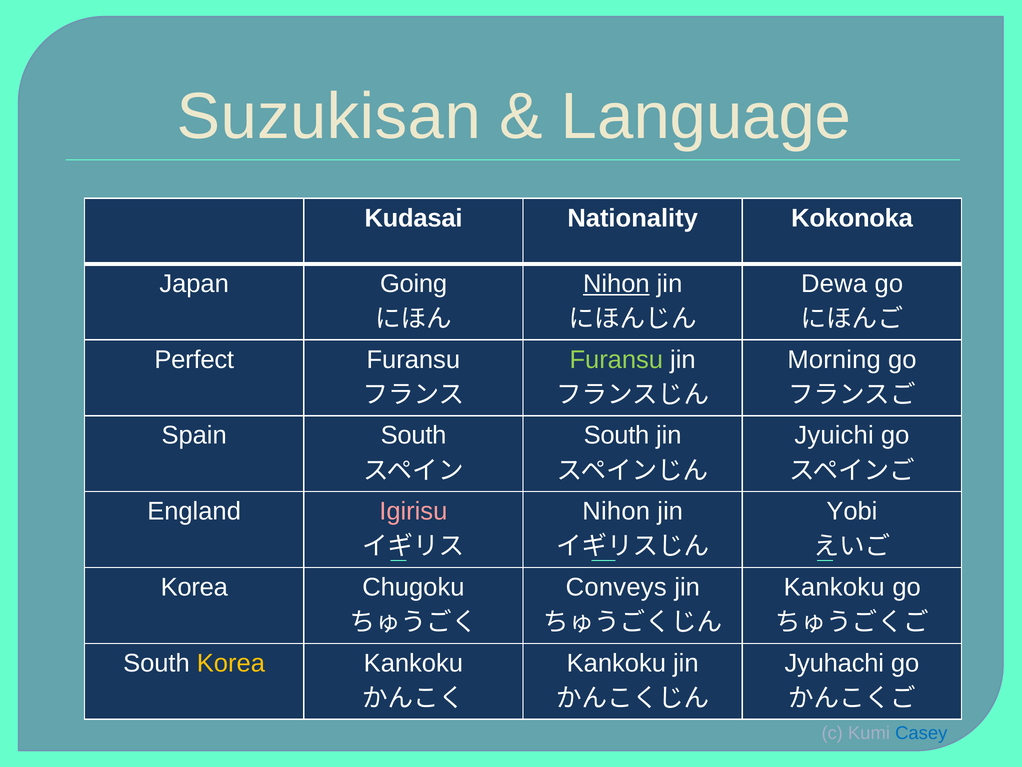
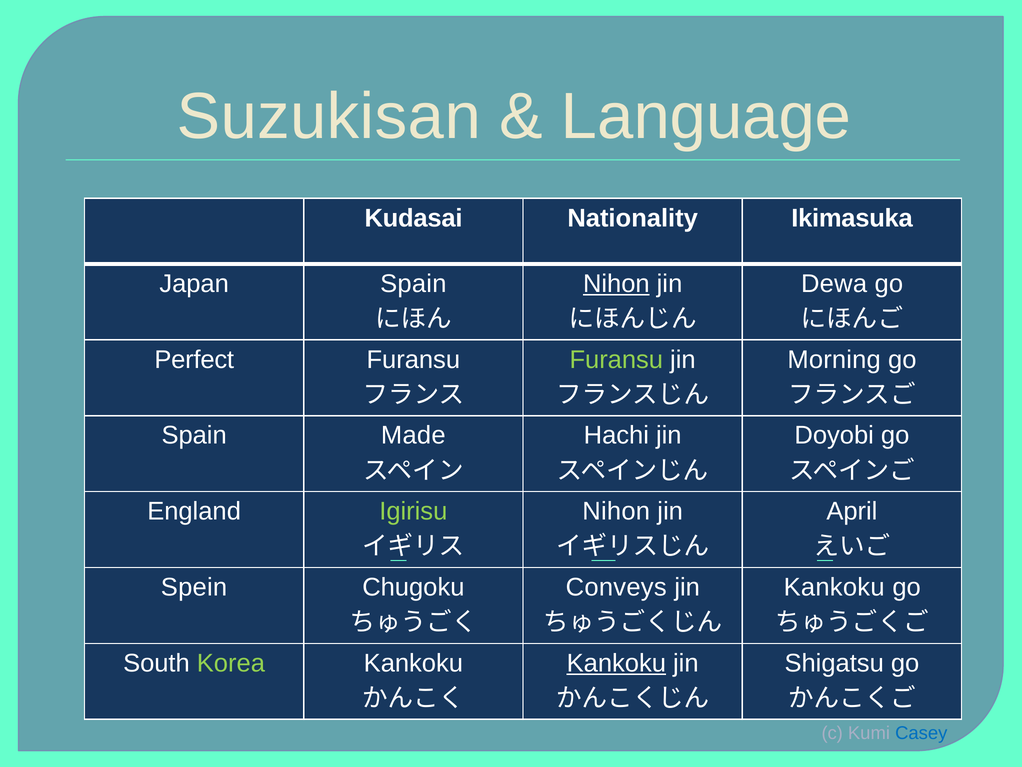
Kokonoka: Kokonoka -> Ikimasuka
Japan Going: Going -> Spain
Spain South: South -> Made
South at (616, 435): South -> Hachi
Jyuichi: Jyuichi -> Doyobi
Igirisu colour: pink -> light green
Yobi: Yobi -> April
Korea at (194, 587): Korea -> Spein
Korea at (231, 663) colour: yellow -> light green
Kankoku at (616, 663) underline: none -> present
Jyuhachi: Jyuhachi -> Shigatsu
